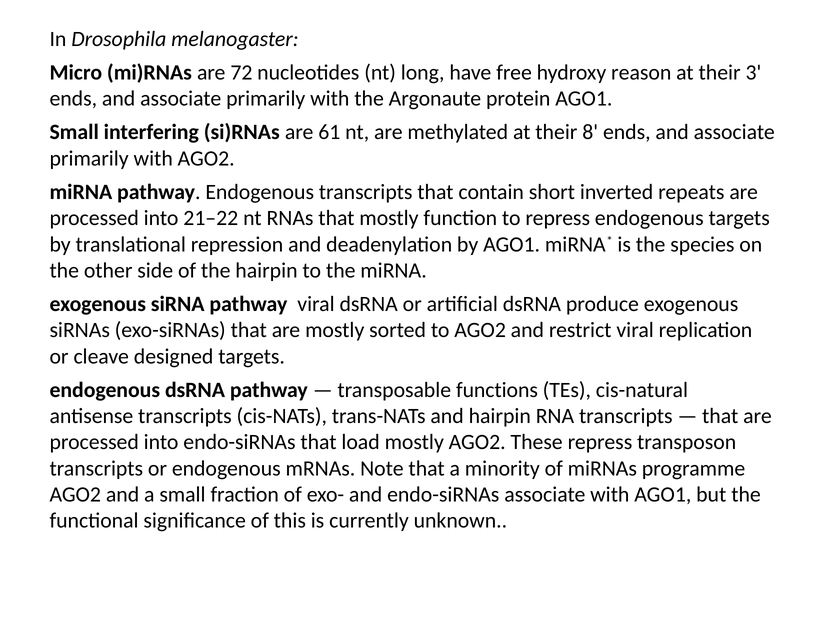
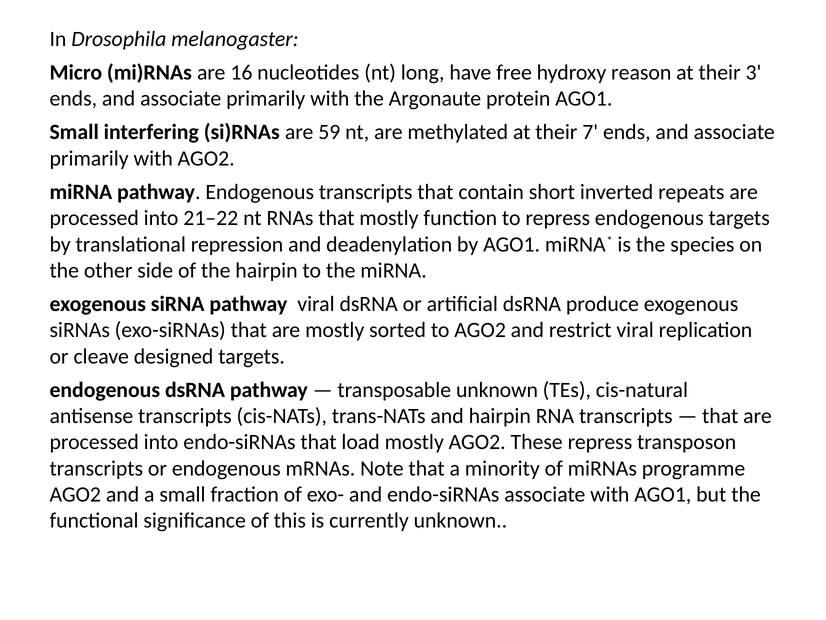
72: 72 -> 16
61: 61 -> 59
8: 8 -> 7
transposable functions: functions -> unknown
